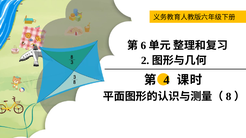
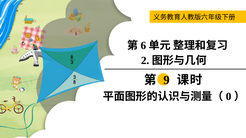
4: 4 -> 9
8: 8 -> 0
